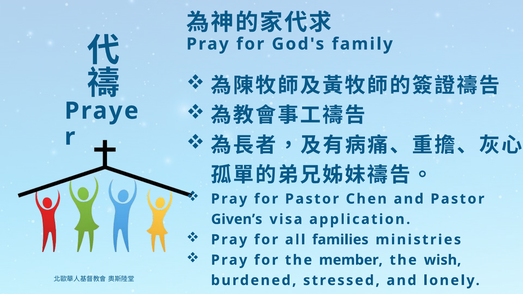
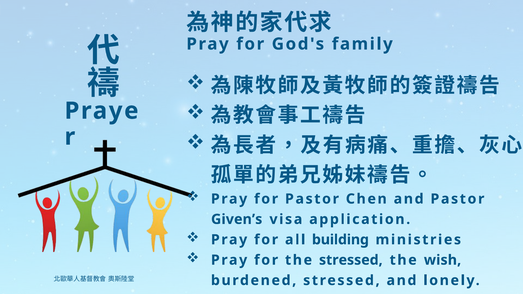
families: families -> building
the member: member -> stressed
